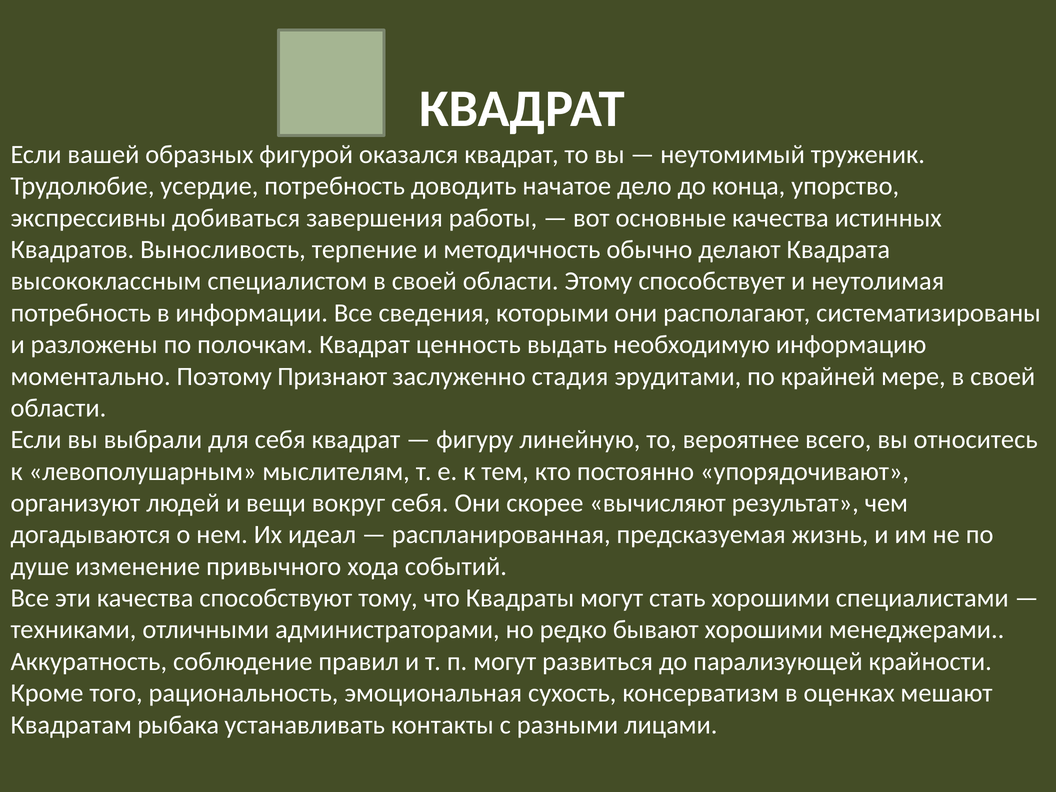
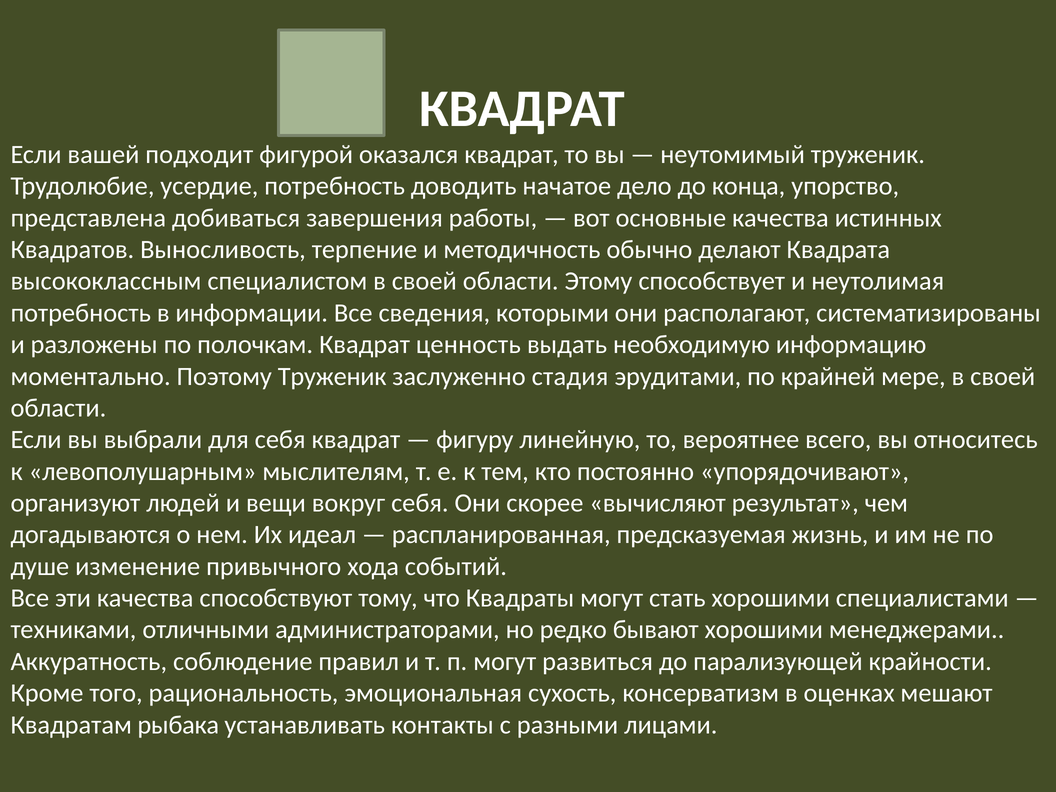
образных: образных -> подходит
экспрессивны: экспрессивны -> представлена
Поэтому Признают: Признают -> Труженик
